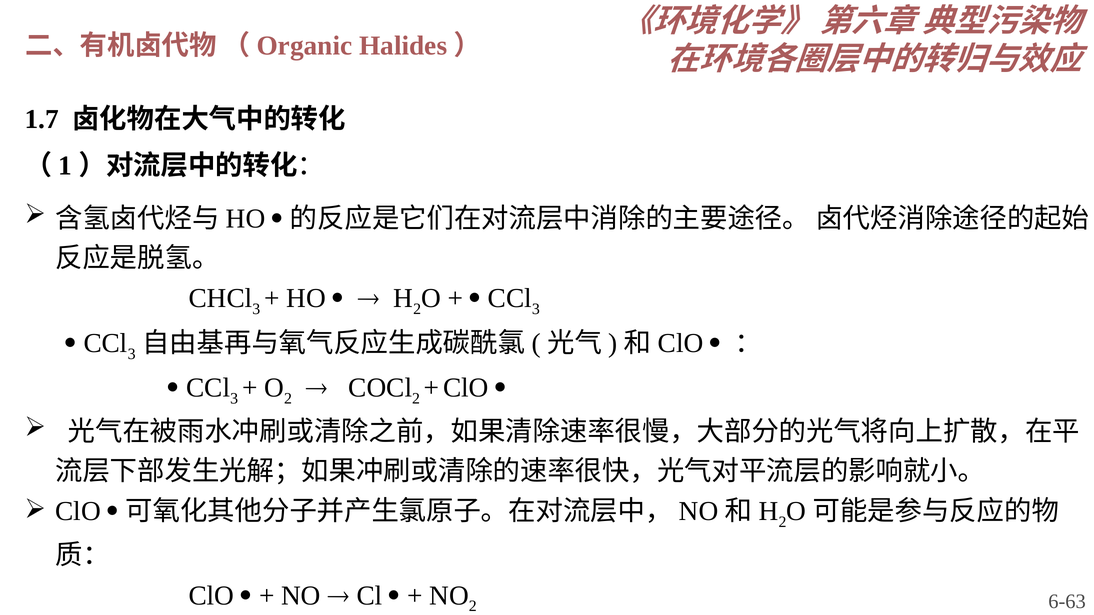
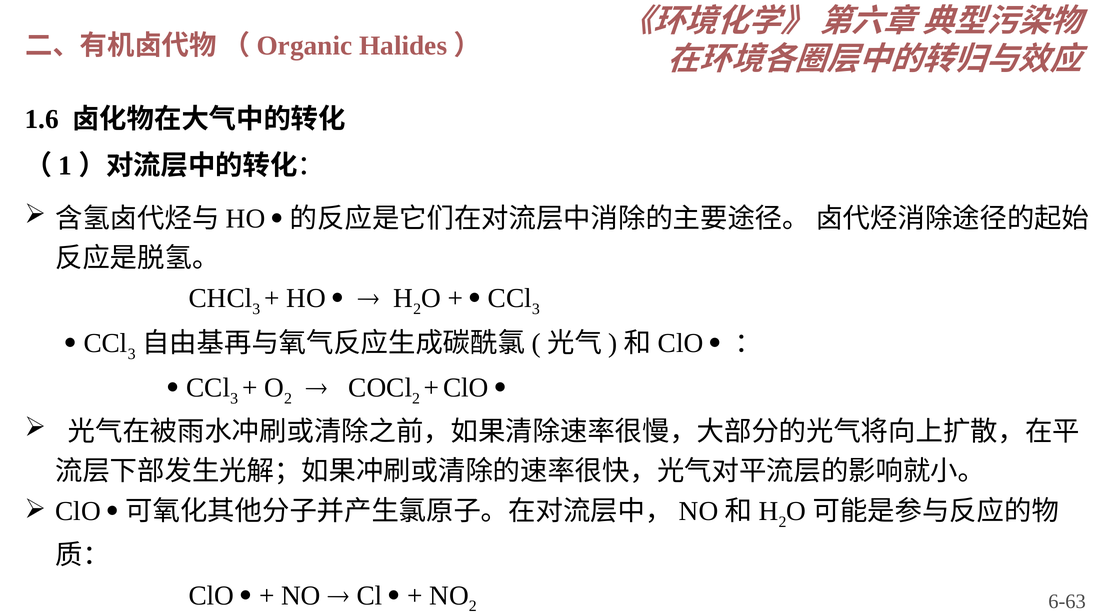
1.7: 1.7 -> 1.6
